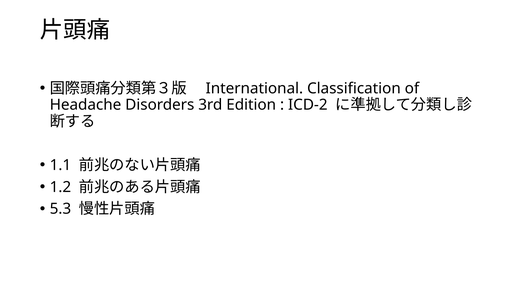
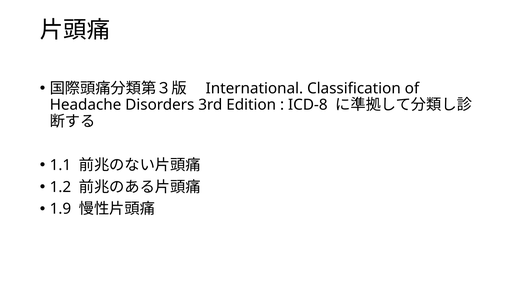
ICD-2: ICD-2 -> ICD-8
5.3: 5.3 -> 1.9
